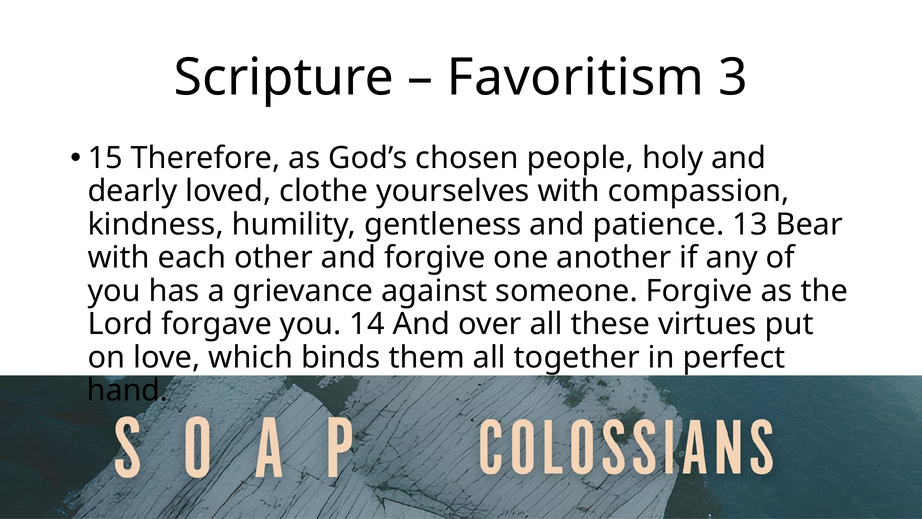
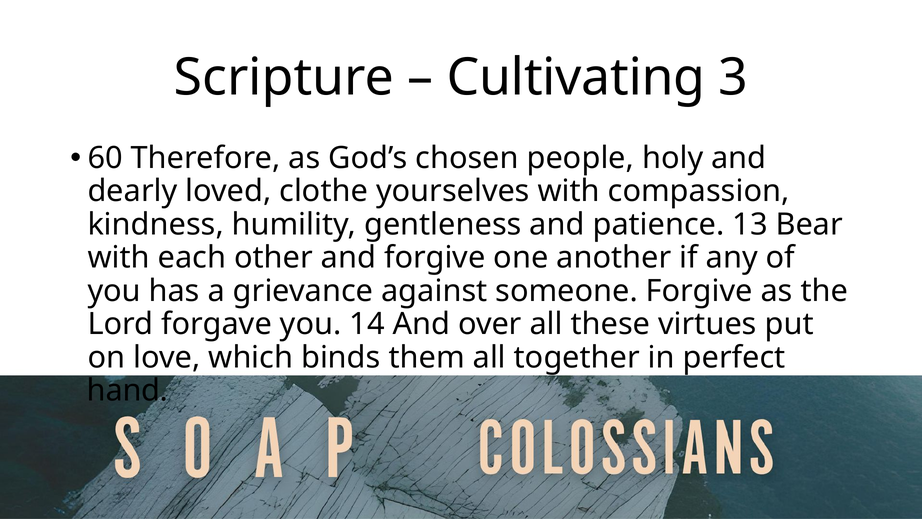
Favoritism: Favoritism -> Cultivating
15: 15 -> 60
